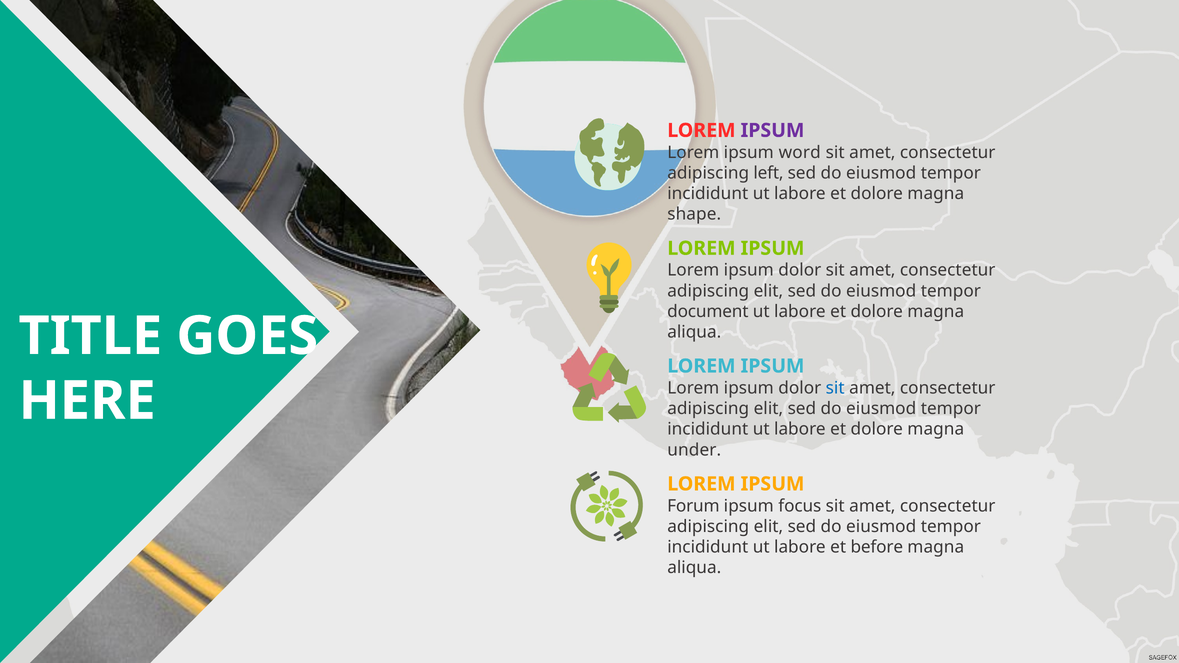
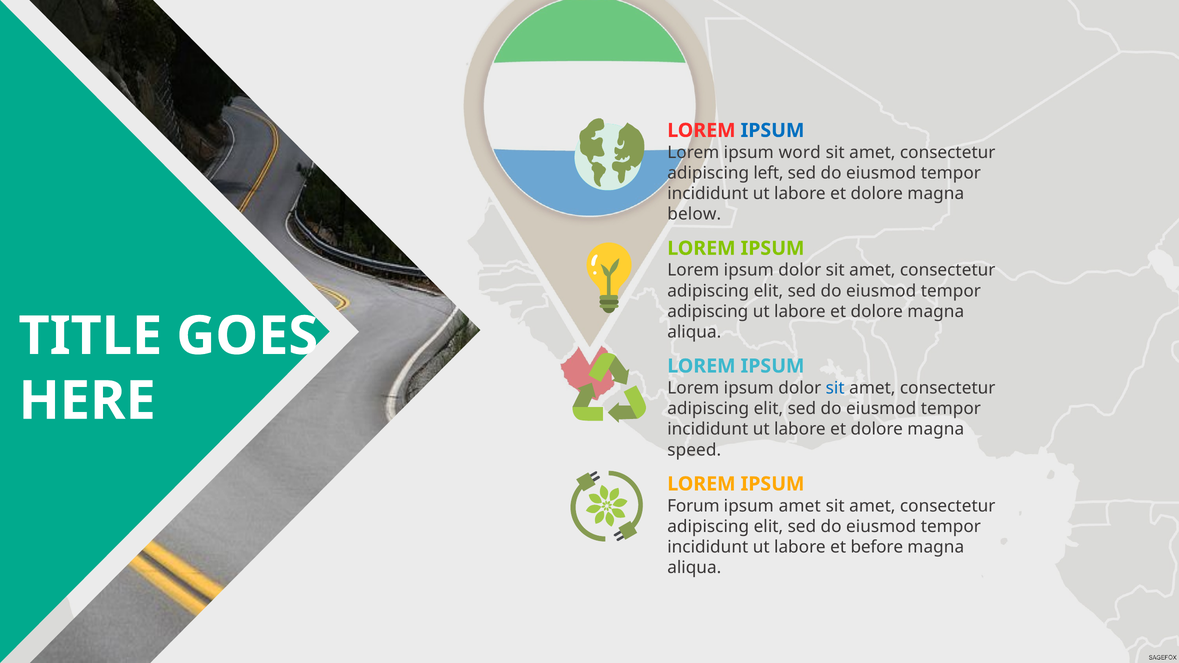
IPSUM at (773, 130) colour: purple -> blue
shape: shape -> below
document at (708, 312): document -> adipiscing
under: under -> speed
ipsum focus: focus -> amet
